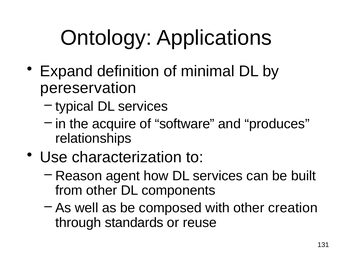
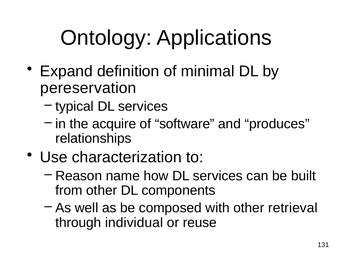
agent: agent -> name
creation: creation -> retrieval
standards: standards -> individual
